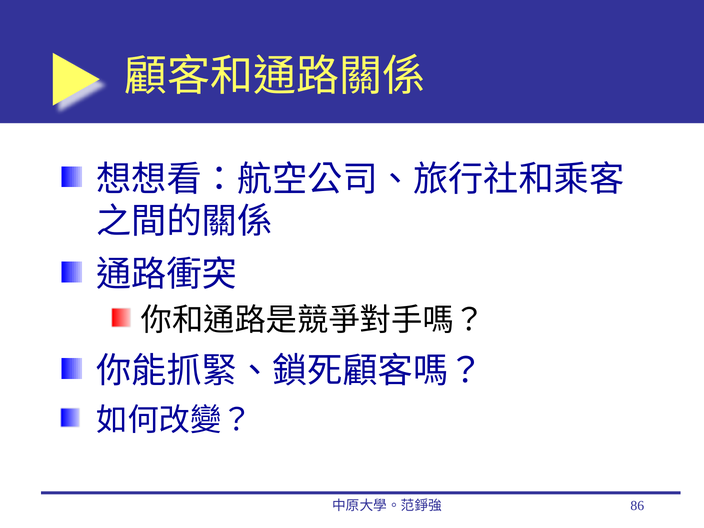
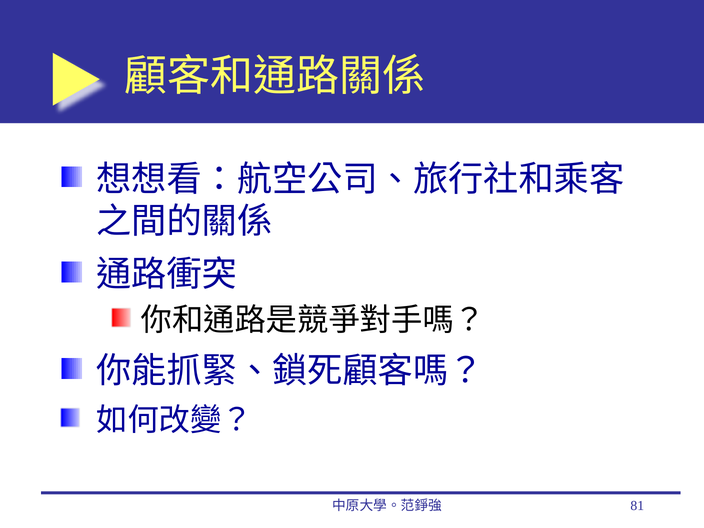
86: 86 -> 81
